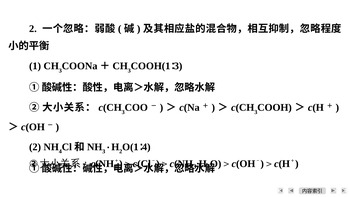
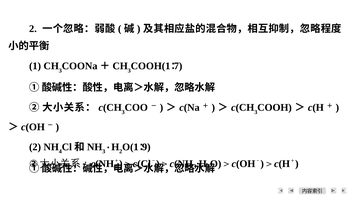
3 at (178, 66): 3 -> 7
4 at (146, 147): 4 -> 9
